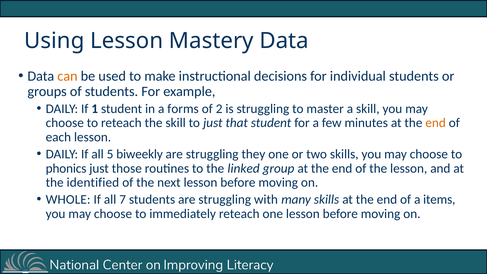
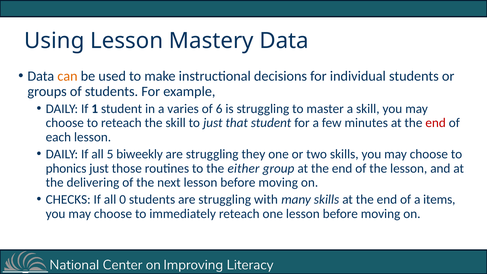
forms: forms -> varies
2: 2 -> 6
end at (436, 123) colour: orange -> red
linked: linked -> either
identified: identified -> delivering
WHOLE: WHOLE -> CHECKS
7: 7 -> 0
